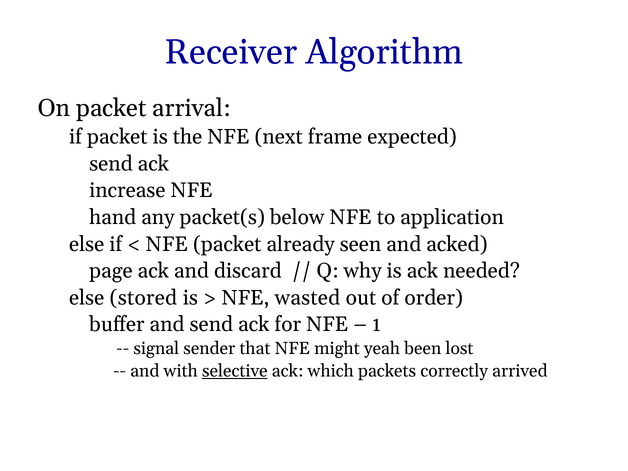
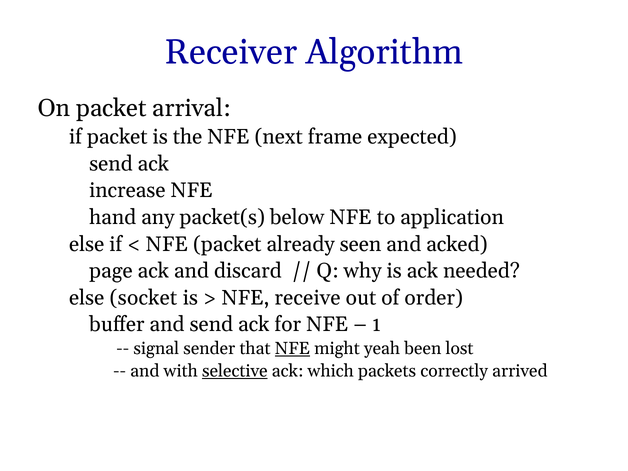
stored: stored -> socket
wasted: wasted -> receive
NFE at (292, 349) underline: none -> present
